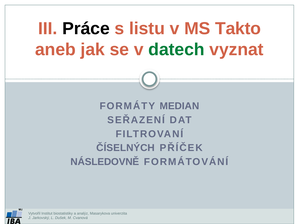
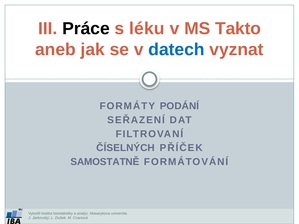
listu: listu -> léku
datech colour: green -> blue
MEDIAN: MEDIAN -> PODÁNÍ
NÁSLEDOVNĚ: NÁSLEDOVNĚ -> SAMOSTATNĚ
